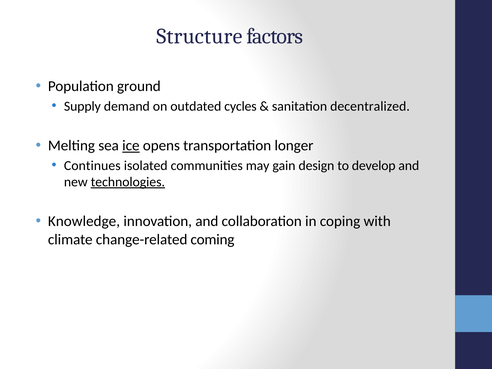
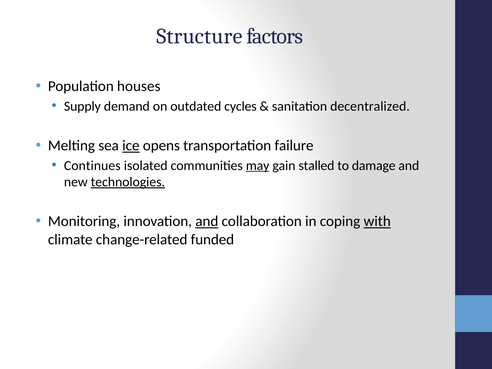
ground: ground -> houses
longer: longer -> failure
may underline: none -> present
design: design -> stalled
develop: develop -> damage
Knowledge: Knowledge -> Monitoring
and at (207, 221) underline: none -> present
with underline: none -> present
coming: coming -> funded
